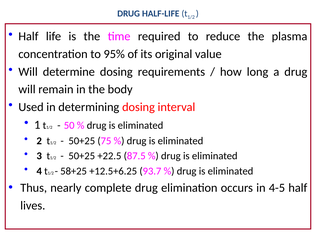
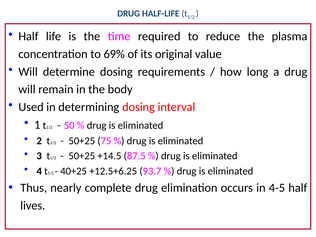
95%: 95% -> 69%
+22.5: +22.5 -> +14.5
58+25: 58+25 -> 40+25
